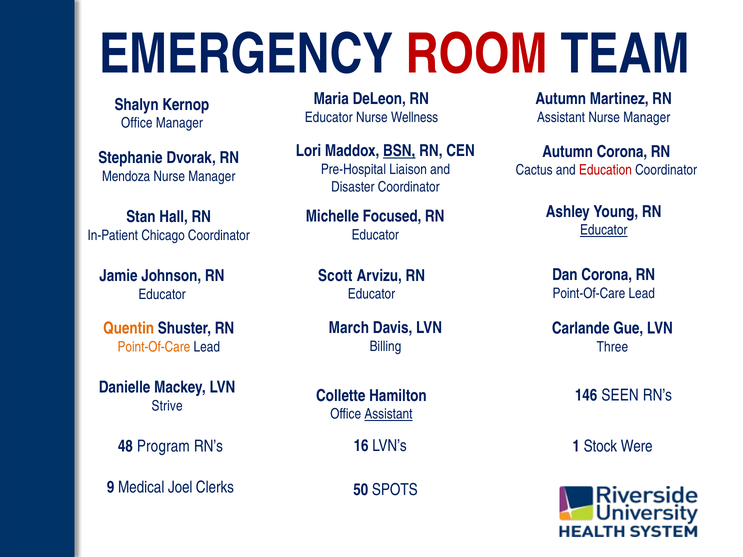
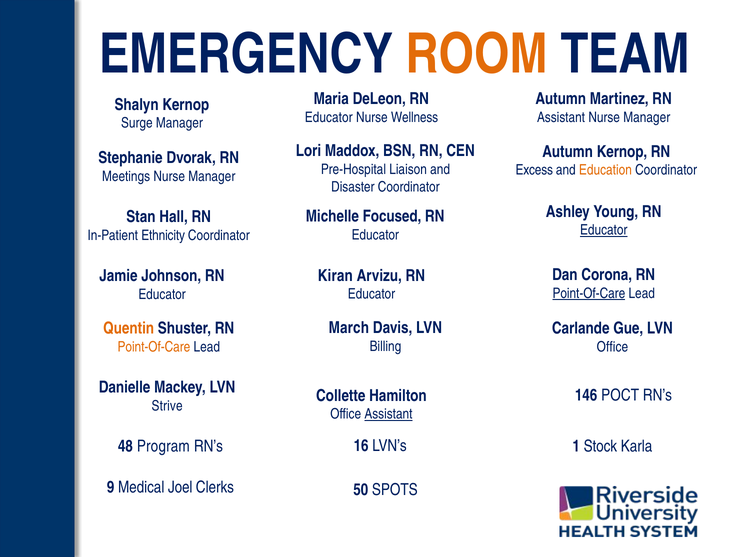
ROOM colour: red -> orange
Office at (137, 123): Office -> Surge
BSN underline: present -> none
Autumn Corona: Corona -> Kernop
Cactus: Cactus -> Excess
Education colour: red -> orange
Mendoza: Mendoza -> Meetings
Chicago: Chicago -> Ethnicity
Scott: Scott -> Kiran
Point-Of-Care at (589, 294) underline: none -> present
Three at (612, 347): Three -> Office
SEEN: SEEN -> POCT
Were: Were -> Karla
